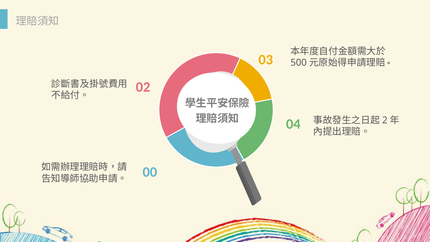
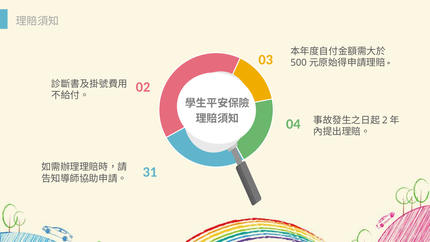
00: 00 -> 31
